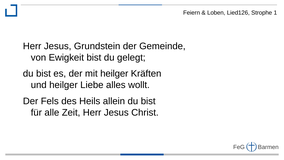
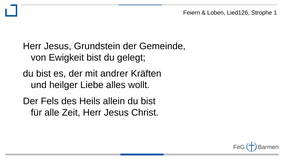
mit heilger: heilger -> andrer
